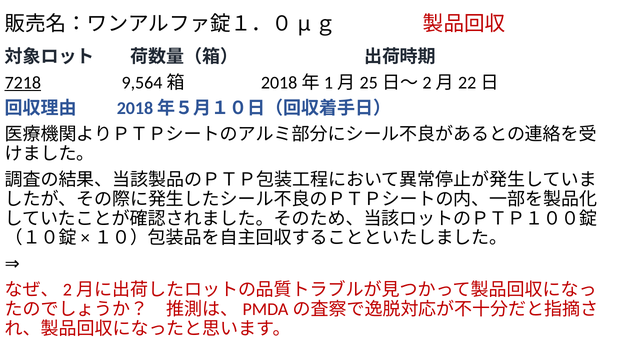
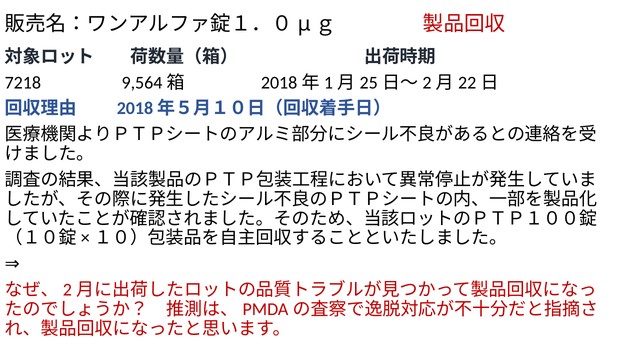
7218 underline: present -> none
